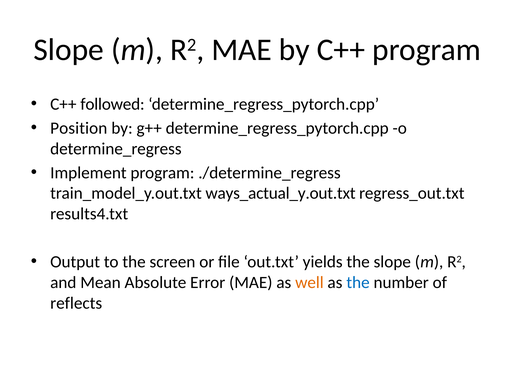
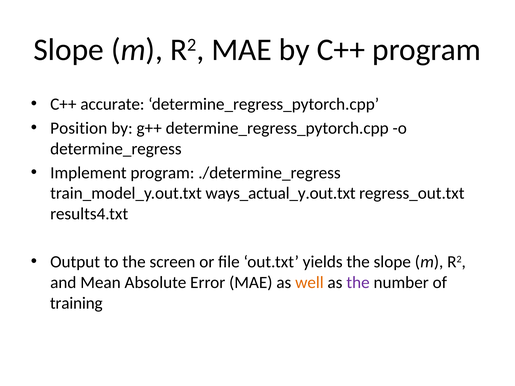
followed: followed -> accurate
the at (358, 283) colour: blue -> purple
reflects: reflects -> training
